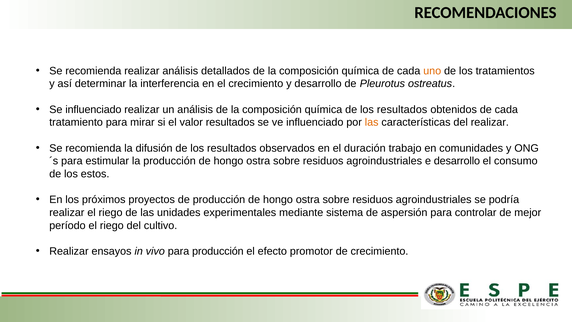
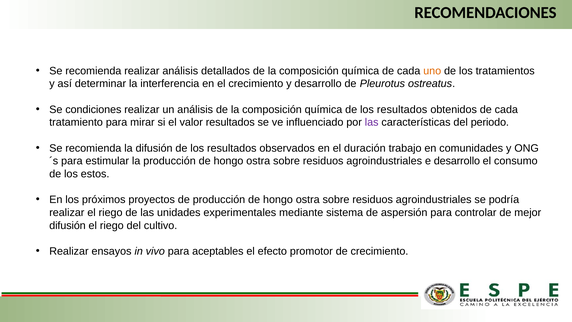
Se influenciado: influenciado -> condiciones
las at (372, 122) colour: orange -> purple
del realizar: realizar -> periodo
período at (67, 225): período -> difusión
para producción: producción -> aceptables
